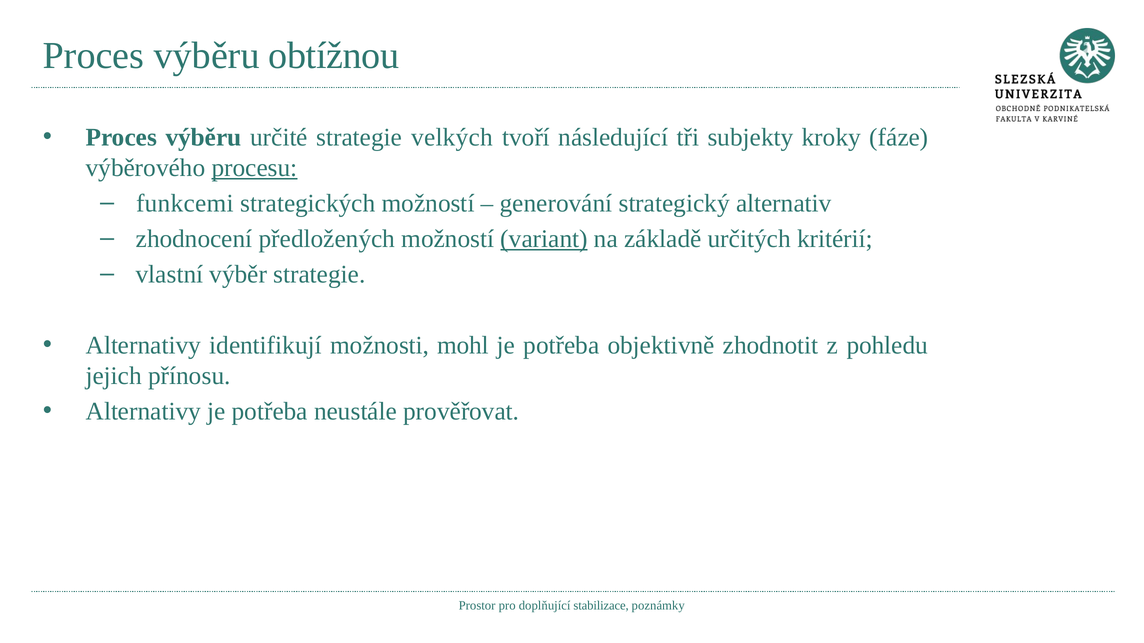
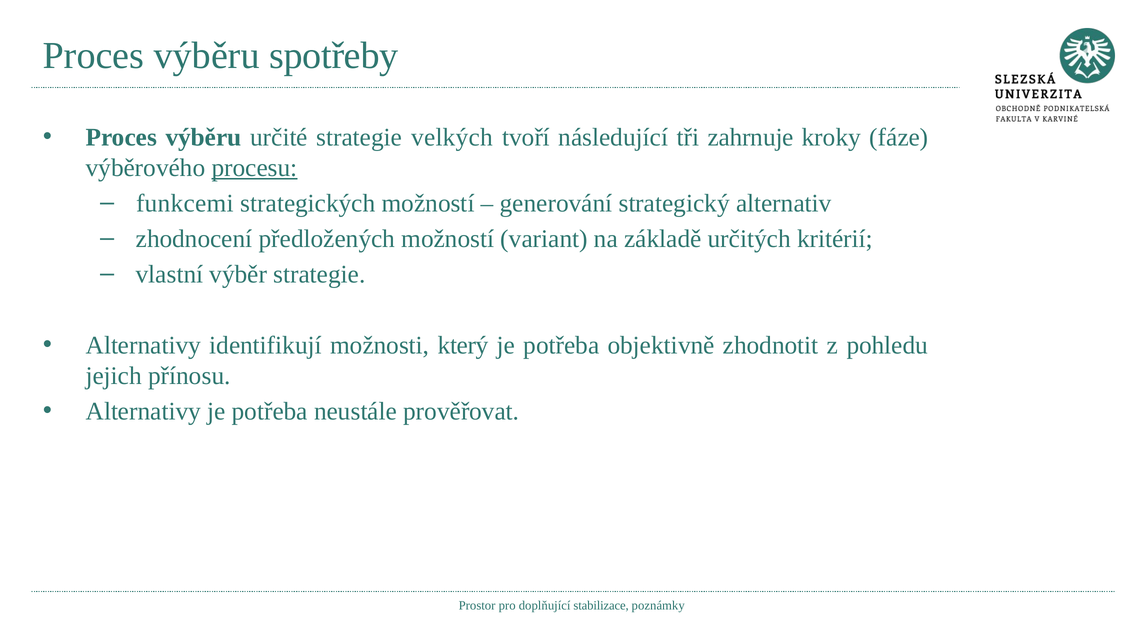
obtížnou: obtížnou -> spotřeby
subjekty: subjekty -> zahrnuje
variant underline: present -> none
mohl: mohl -> který
